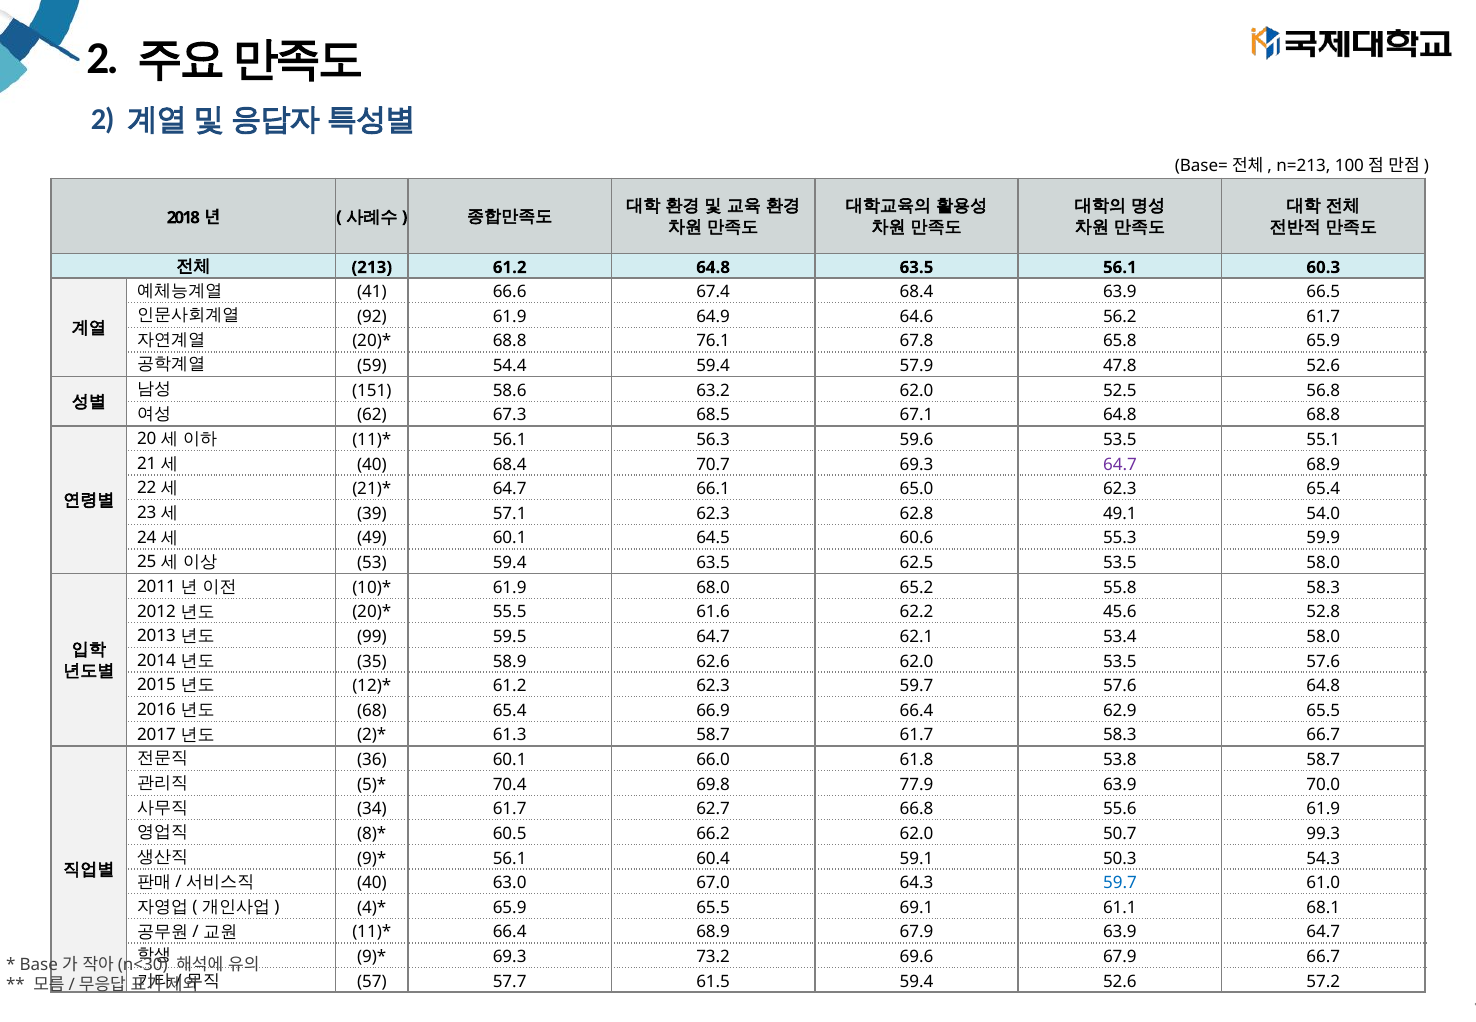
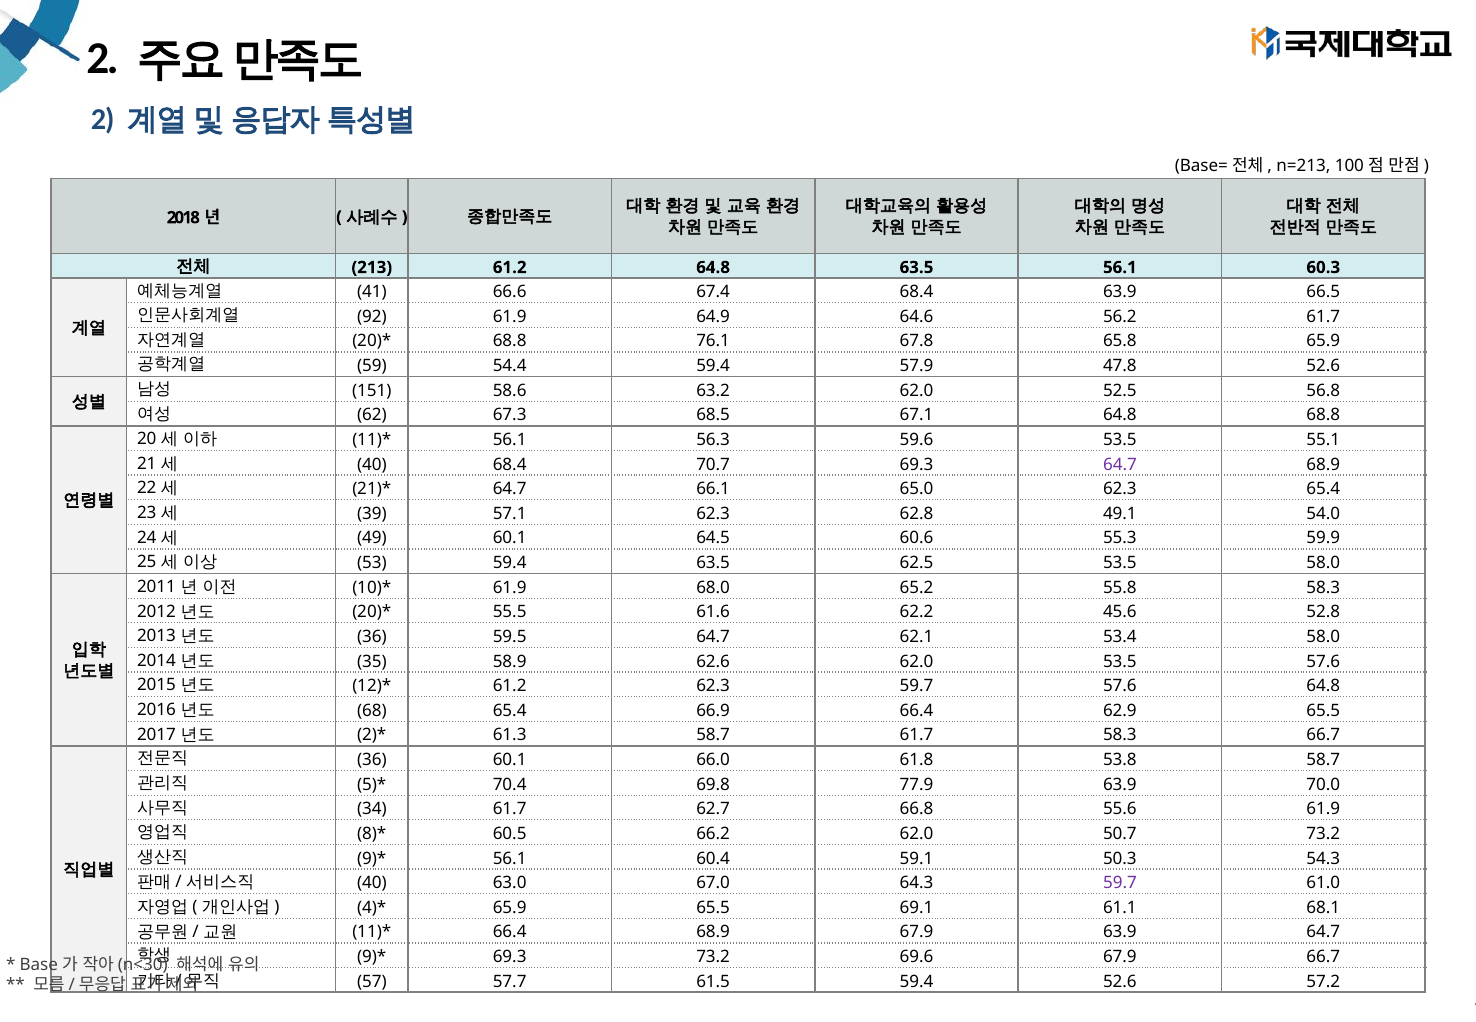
99 at (372, 637): 99 -> 36
50.7 99.3: 99.3 -> 73.2
59.7 at (1120, 883) colour: blue -> purple
